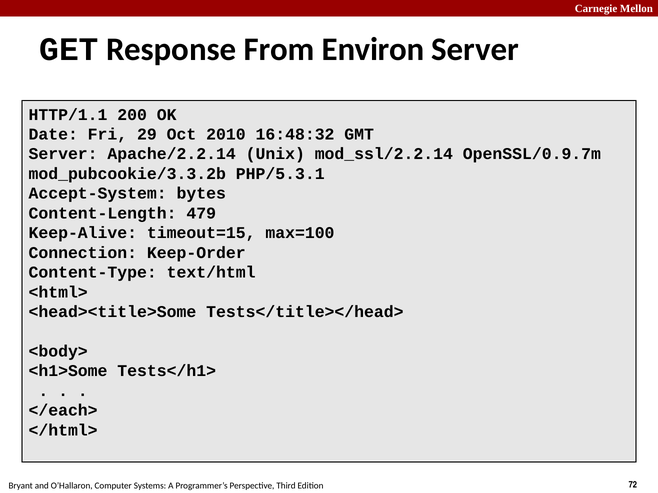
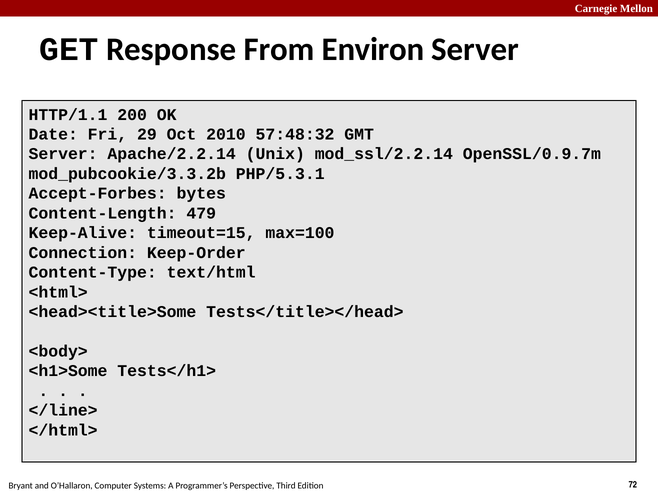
16:48:32: 16:48:32 -> 57:48:32
Accept-System: Accept-System -> Accept-Forbes
</each>: </each> -> </line>
